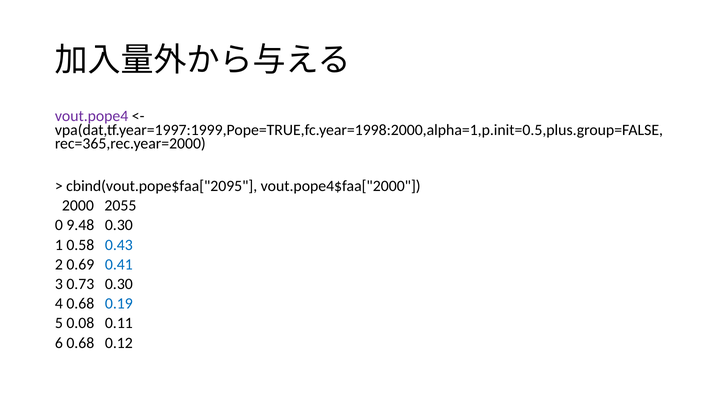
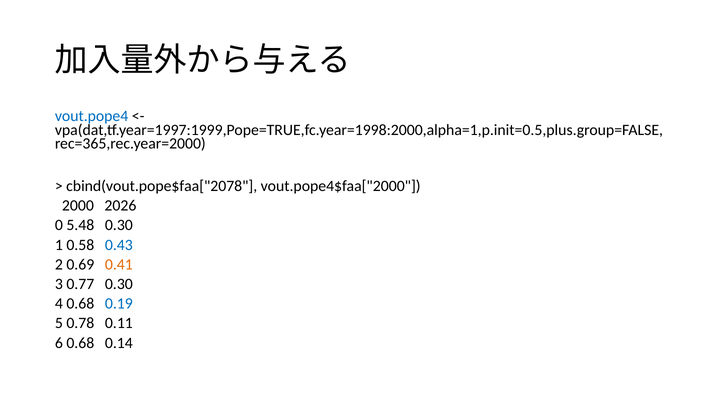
vout.pope4 colour: purple -> blue
cbind(vout.pope$faa["2095: cbind(vout.pope$faa["2095 -> cbind(vout.pope$faa["2078
2055: 2055 -> 2026
9.48: 9.48 -> 5.48
0.41 colour: blue -> orange
0.73: 0.73 -> 0.77
0.08: 0.08 -> 0.78
0.12: 0.12 -> 0.14
